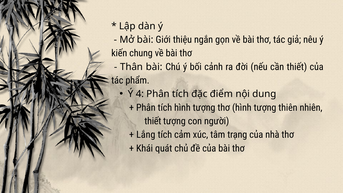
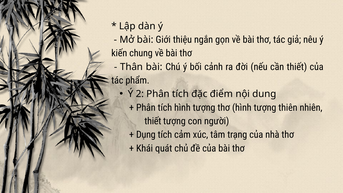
4: 4 -> 2
Lắng at (146, 135): Lắng -> Dụng
